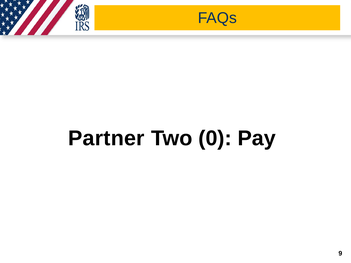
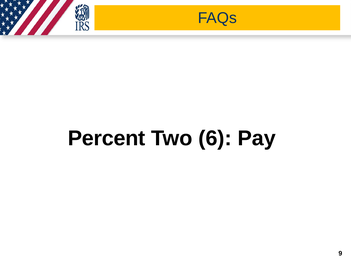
Partner: Partner -> Percent
0: 0 -> 6
